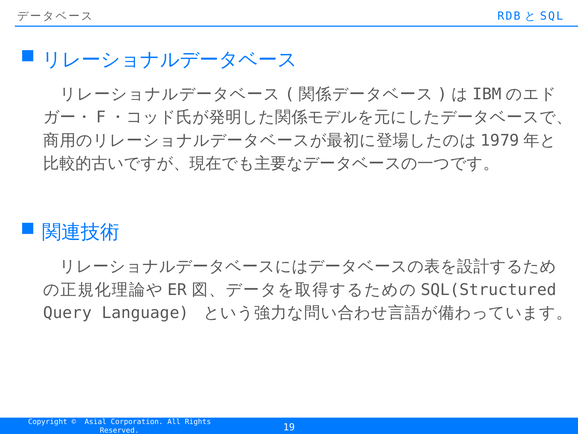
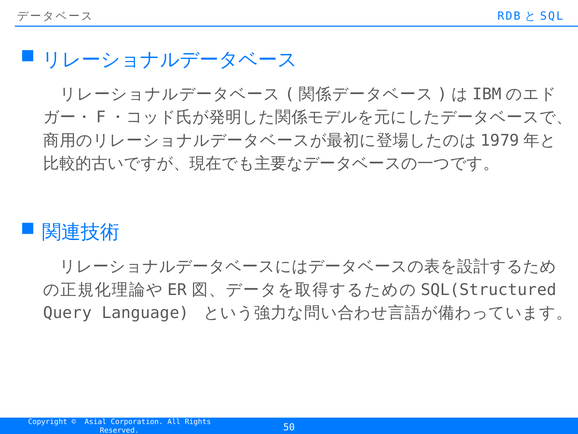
19: 19 -> 50
